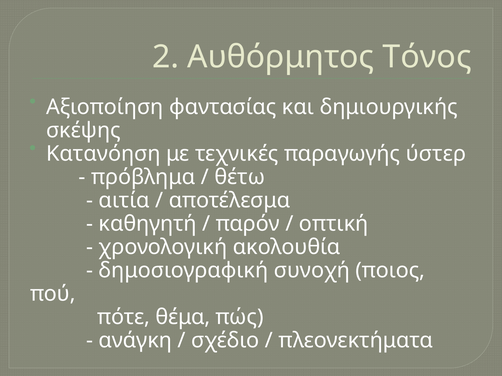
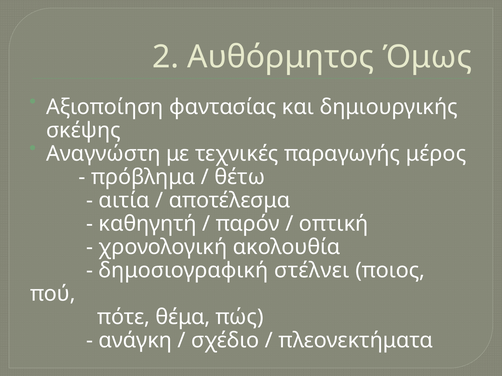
Τόνος: Τόνος -> Όμως
Κατανόηση: Κατανόηση -> Αναγνώστη
ύστερ: ύστερ -> μέρος
συνοχή: συνοχή -> στέλνει
